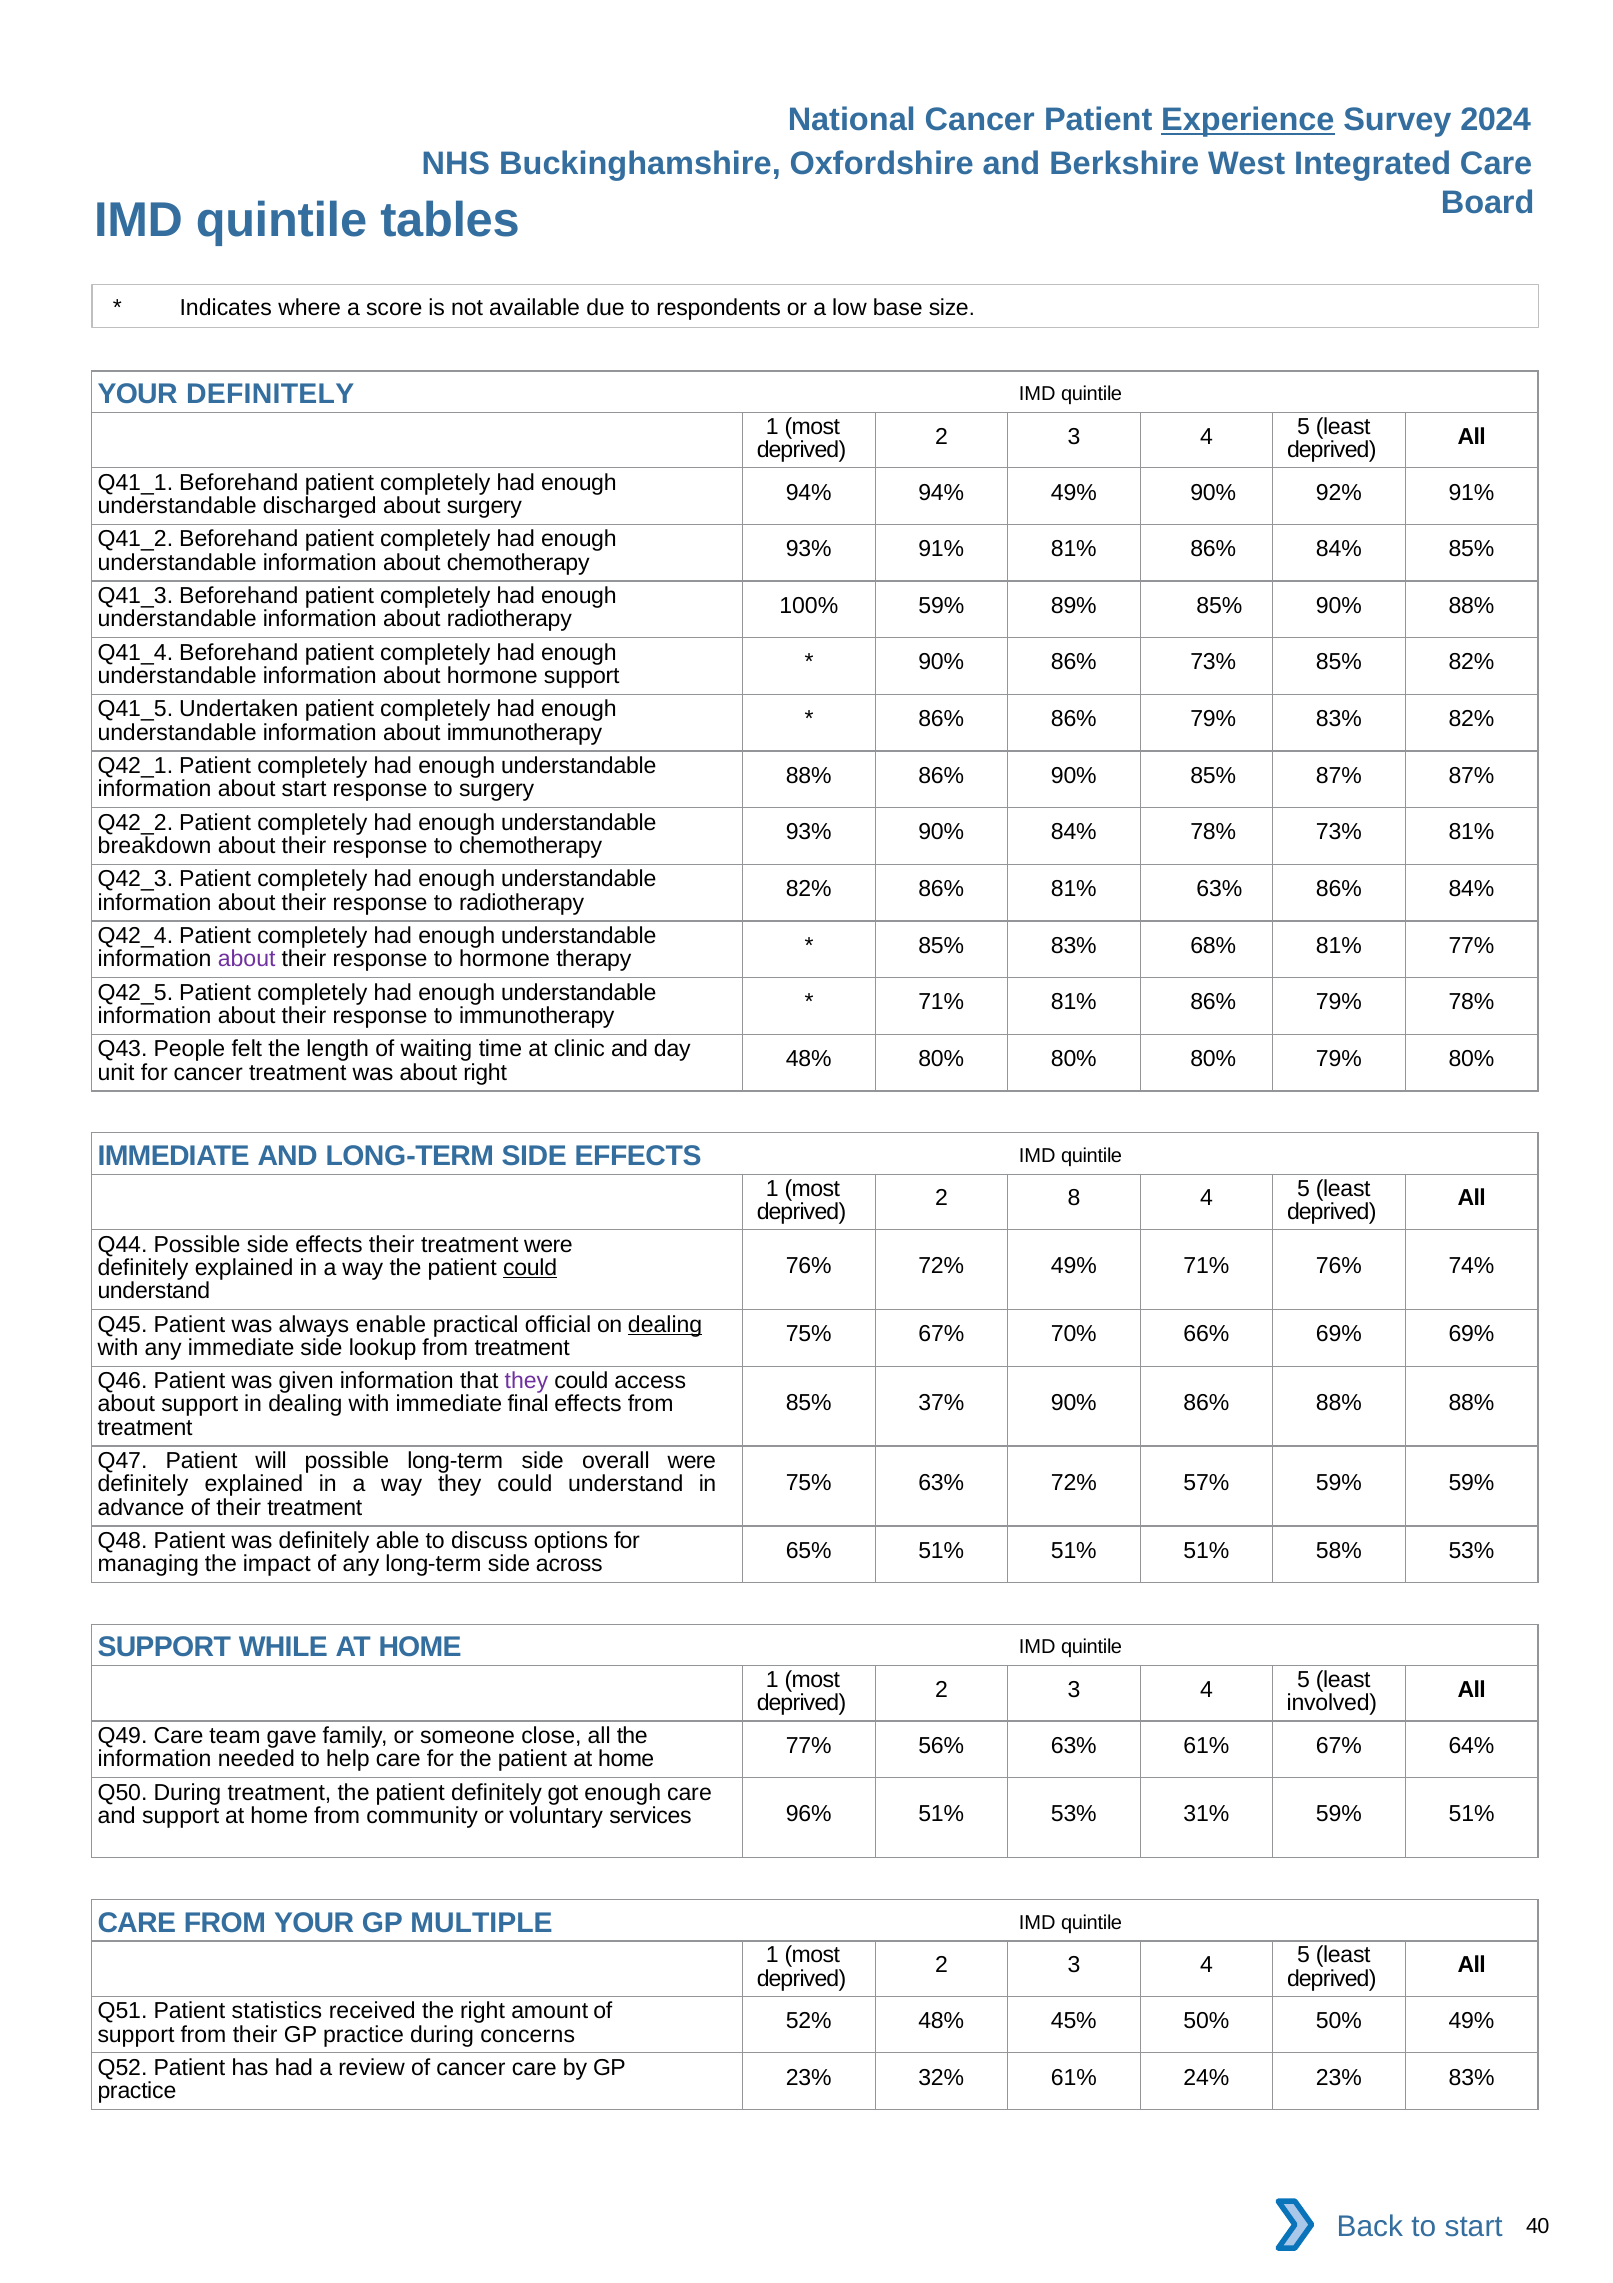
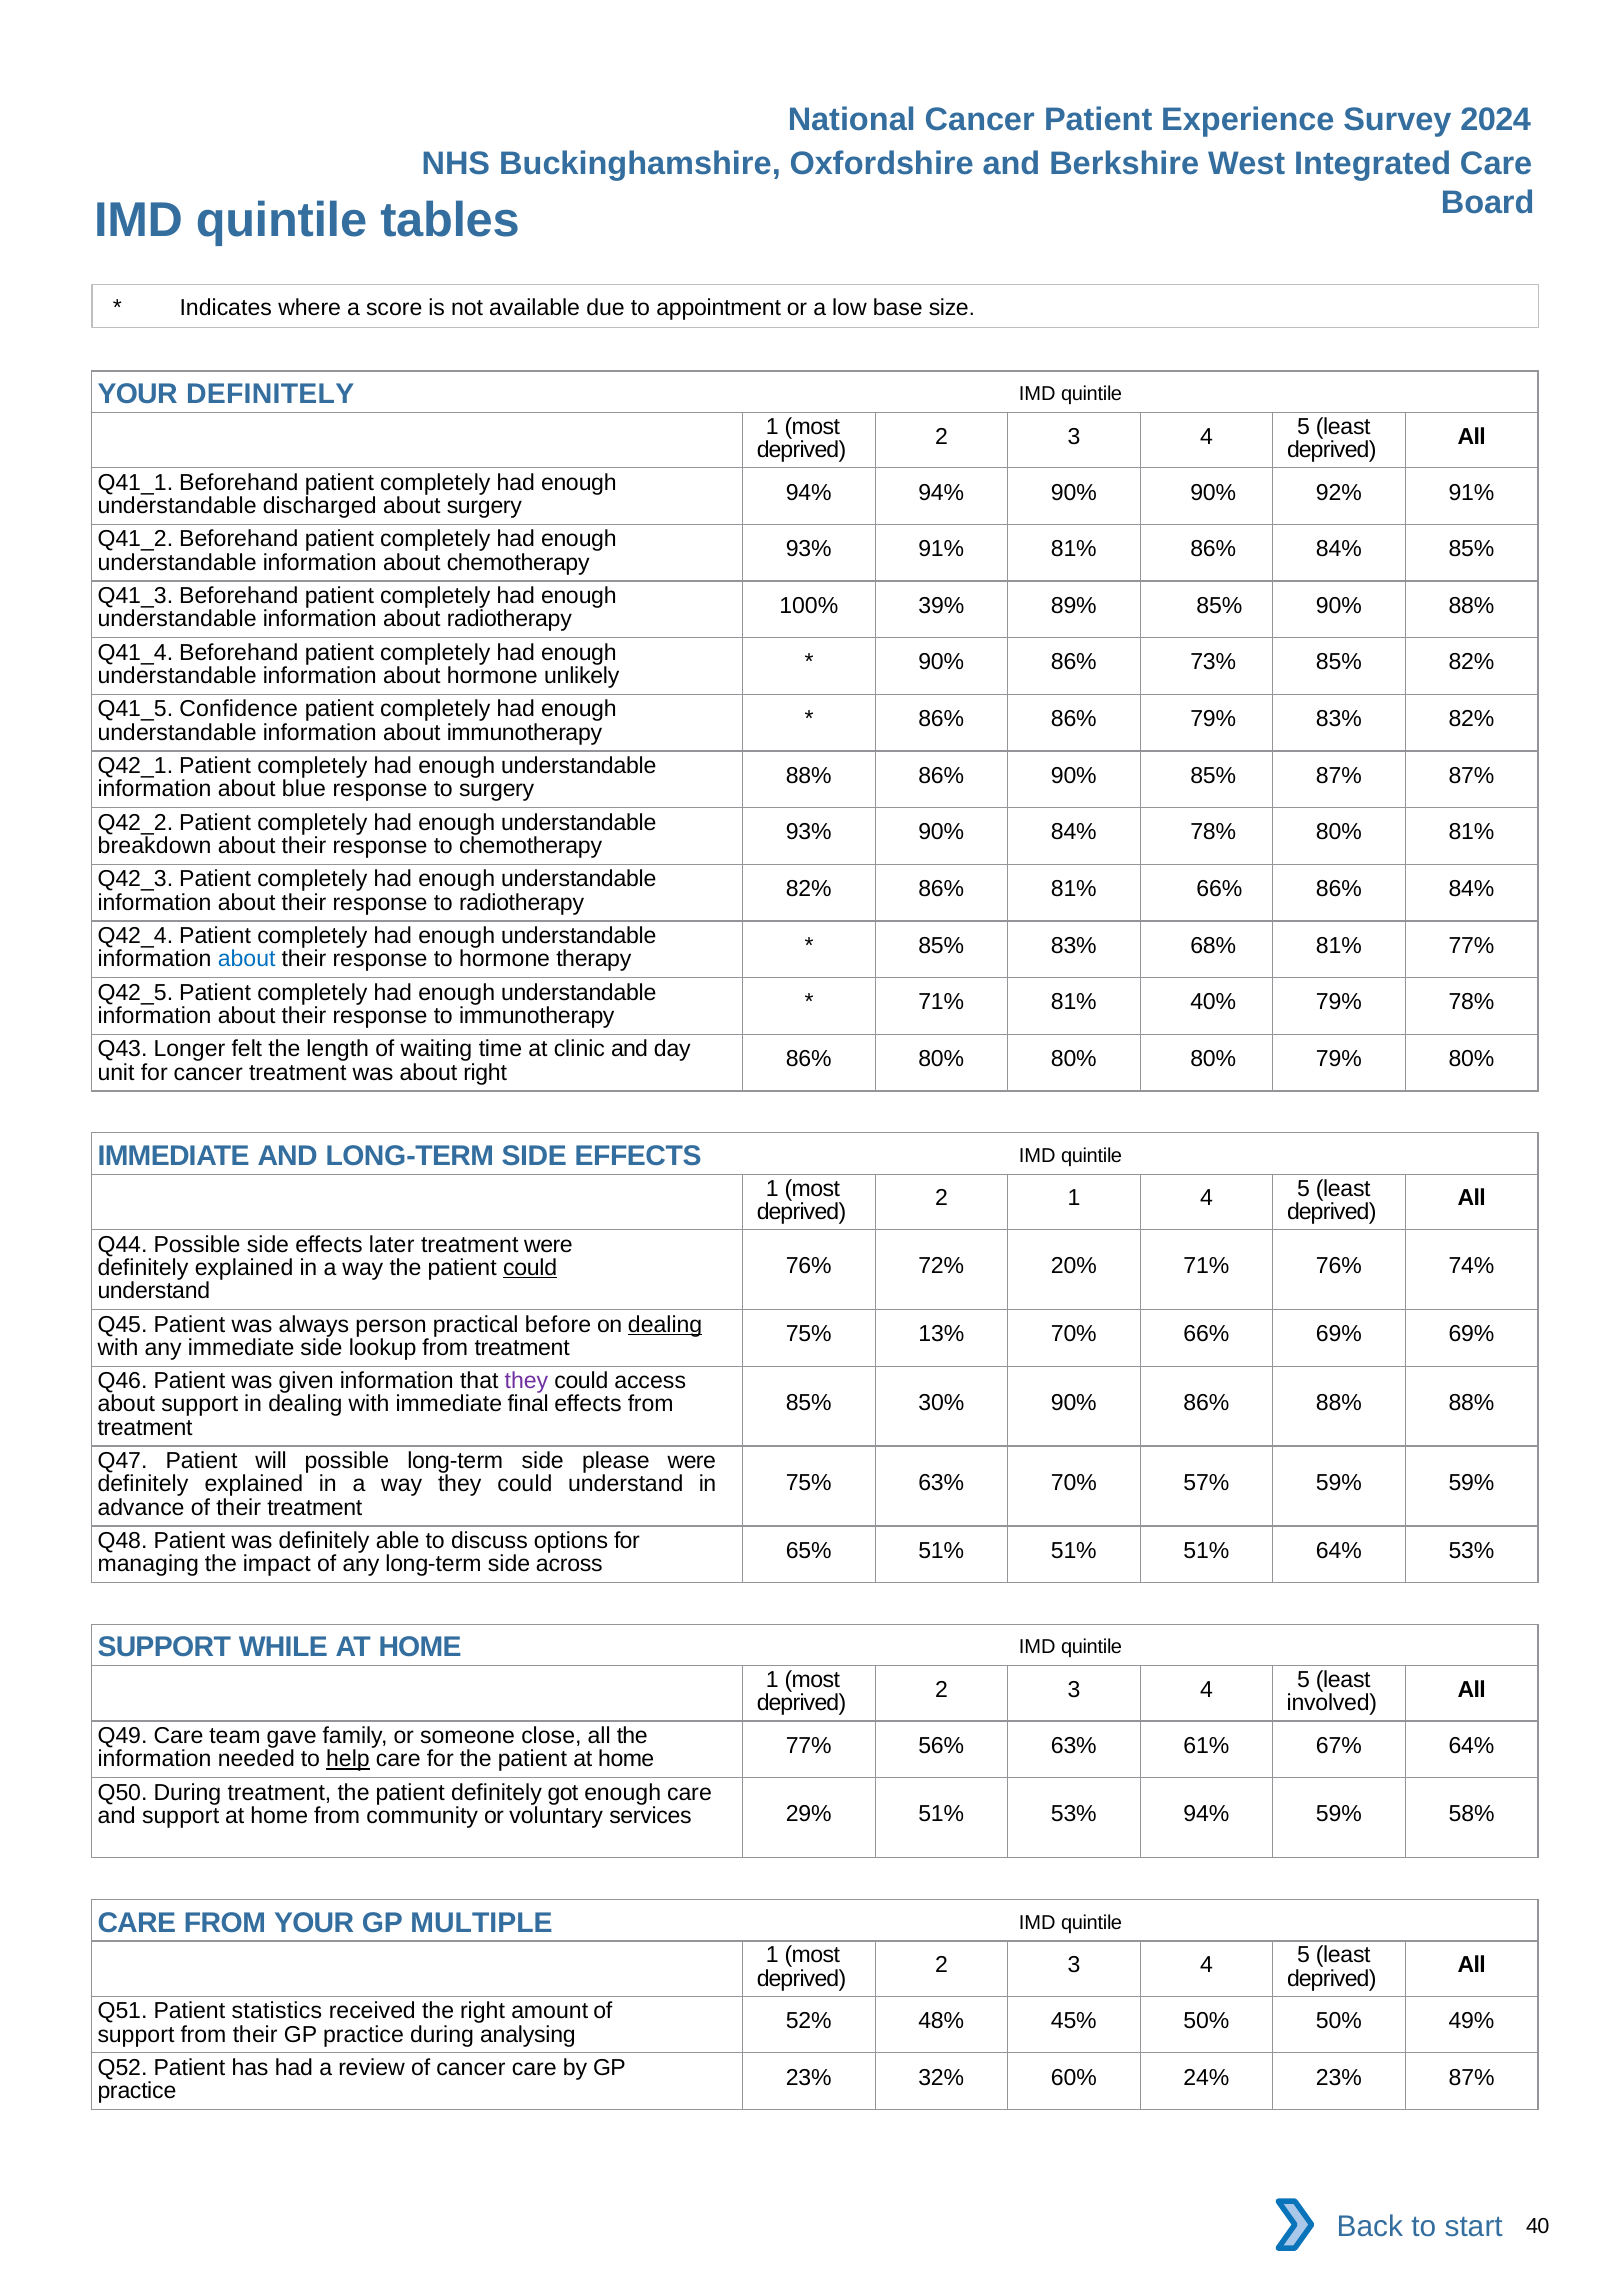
Experience underline: present -> none
respondents: respondents -> appointment
94% 49%: 49% -> 90%
100% 59%: 59% -> 39%
hormone support: support -> unlikely
Undertaken: Undertaken -> Confidence
about start: start -> blue
78% 73%: 73% -> 80%
81% 63%: 63% -> 66%
about at (247, 959) colour: purple -> blue
71% 81% 86%: 86% -> 40%
People: People -> Longer
48% at (809, 1059): 48% -> 86%
2 8: 8 -> 1
effects their: their -> later
72% 49%: 49% -> 20%
enable: enable -> person
official: official -> before
75% 67%: 67% -> 13%
37%: 37% -> 30%
overall: overall -> please
63% 72%: 72% -> 70%
51% 58%: 58% -> 64%
help underline: none -> present
96%: 96% -> 29%
53% 31%: 31% -> 94%
59% 51%: 51% -> 58%
concerns: concerns -> analysing
32% 61%: 61% -> 60%
23% 83%: 83% -> 87%
